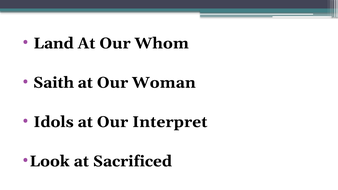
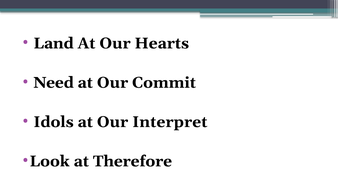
Whom: Whom -> Hearts
Saith: Saith -> Need
Woman: Woman -> Commit
Sacrificed: Sacrificed -> Therefore
